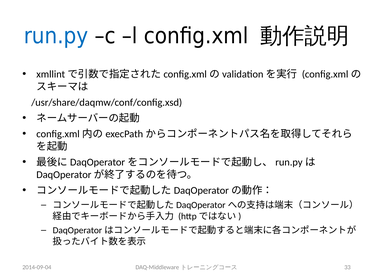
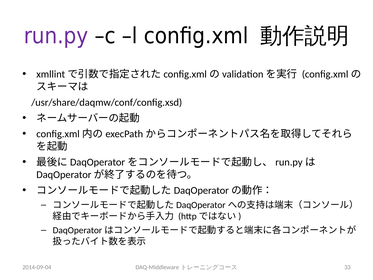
run.py colour: blue -> purple
